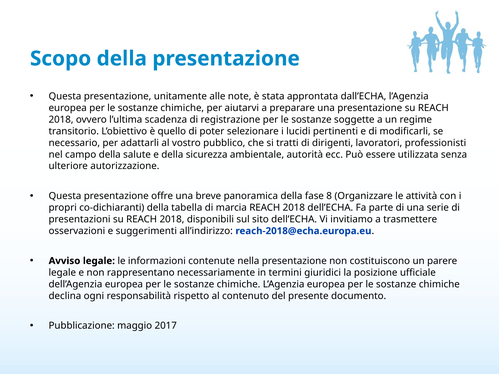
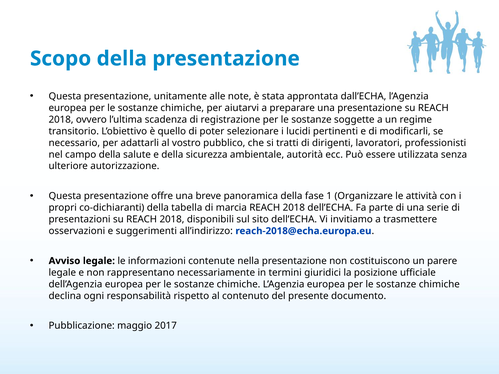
8: 8 -> 1
